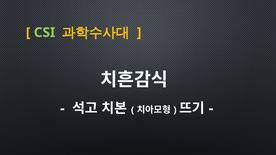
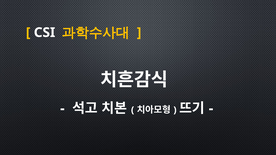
CSI colour: light green -> white
